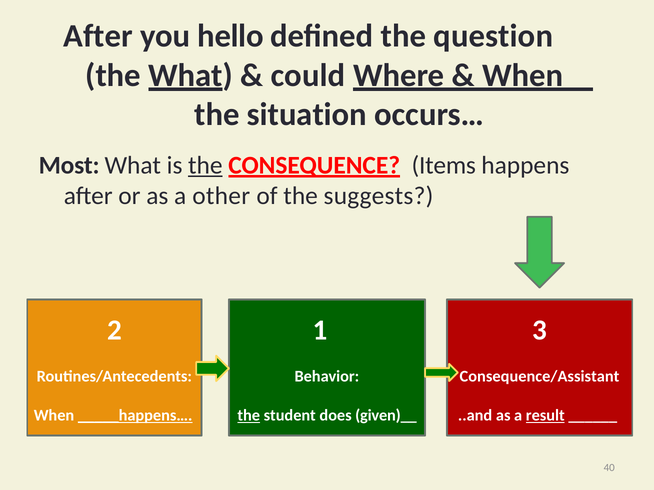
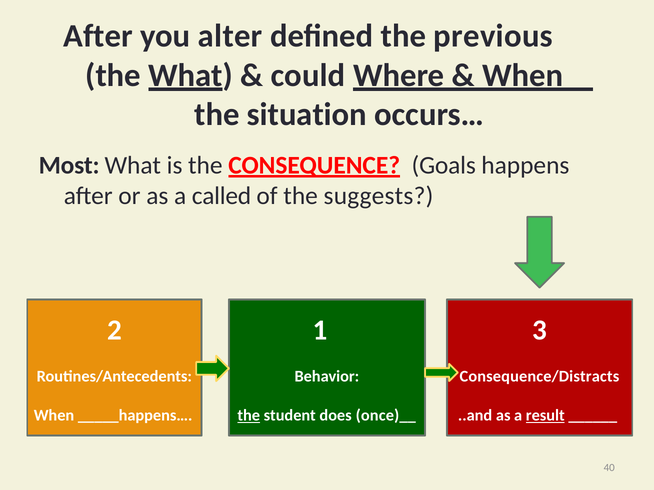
hello: hello -> alter
question: question -> previous
the at (205, 165) underline: present -> none
Items: Items -> Goals
other: other -> called
Consequence/Assistant: Consequence/Assistant -> Consequence/Distracts
_____happens… underline: present -> none
given)__: given)__ -> once)__
